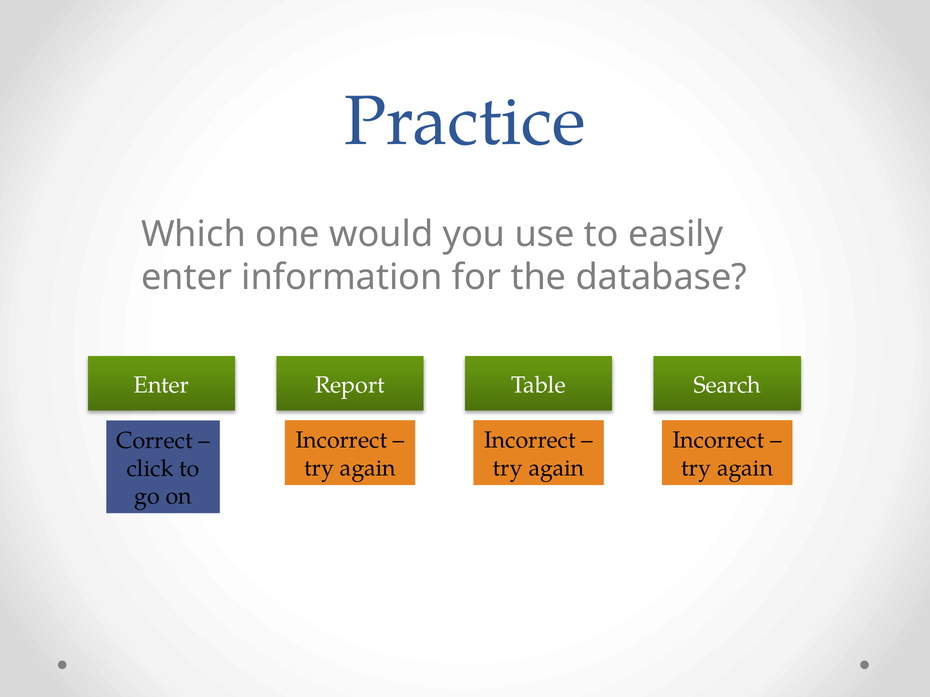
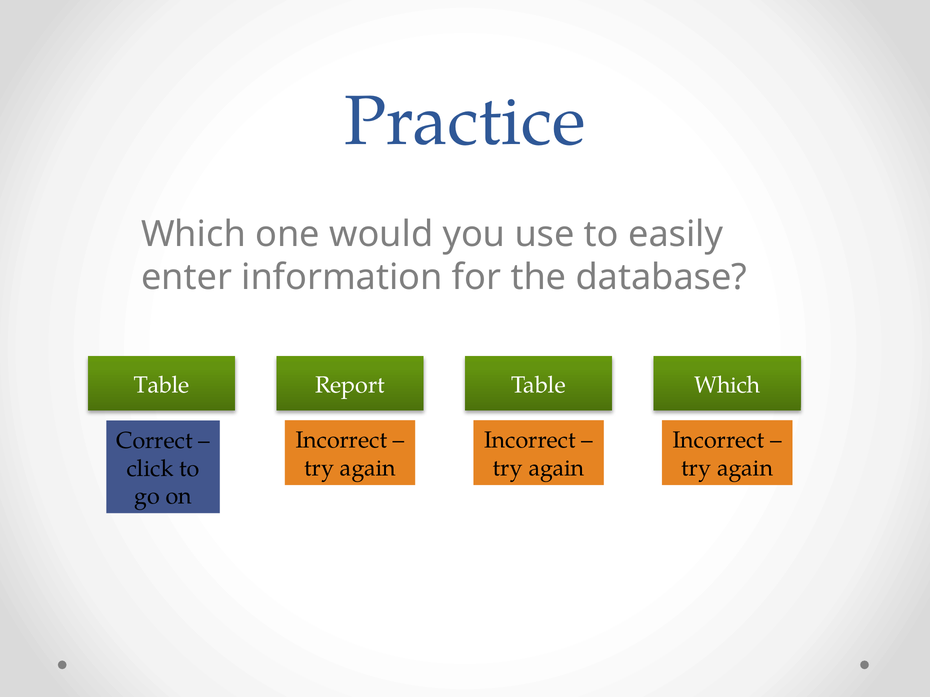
Enter at (161, 385): Enter -> Table
Table Search: Search -> Which
